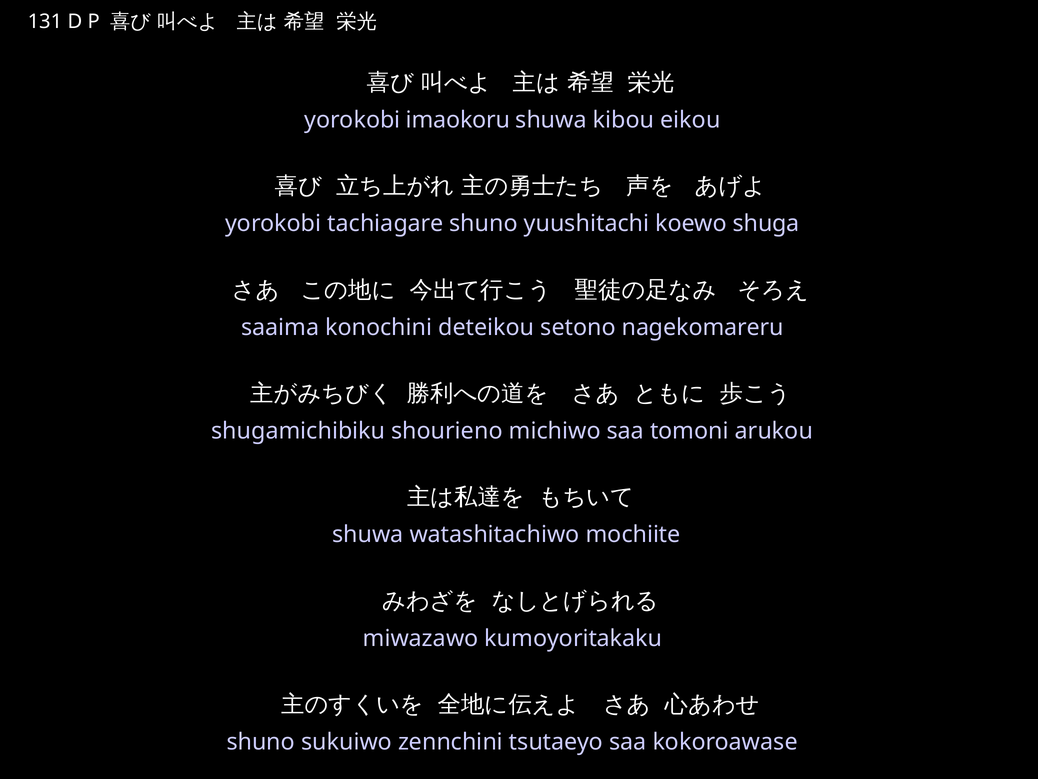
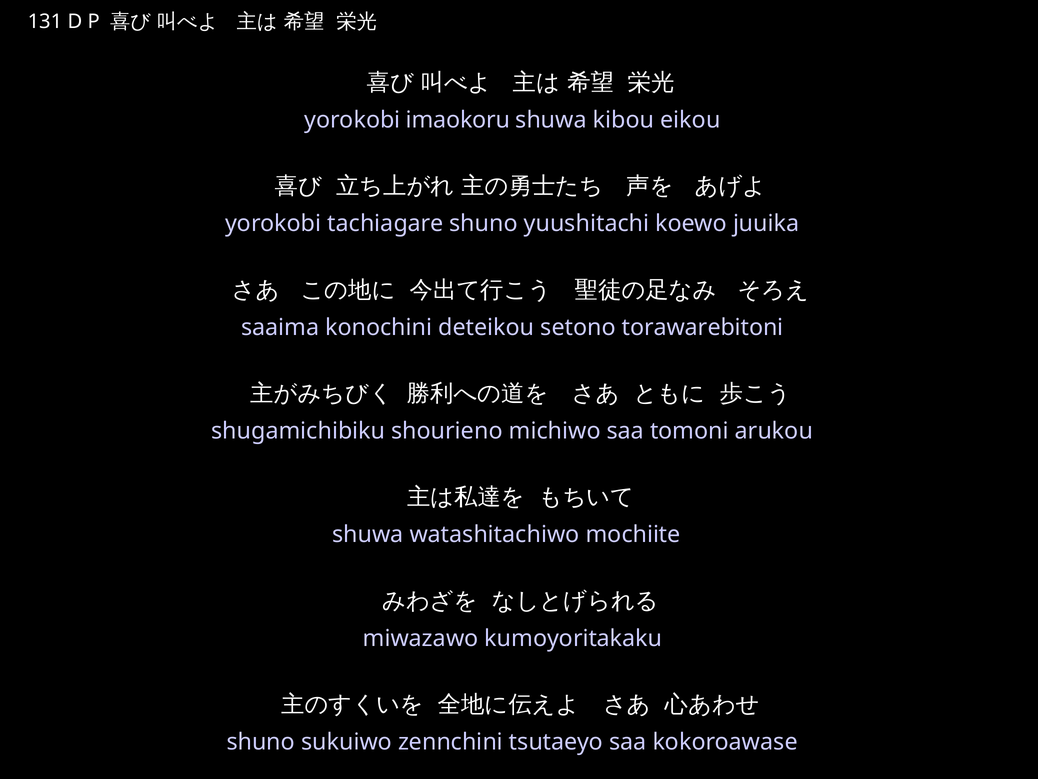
shuga: shuga -> juuika
nagekomareru: nagekomareru -> torawarebitoni
